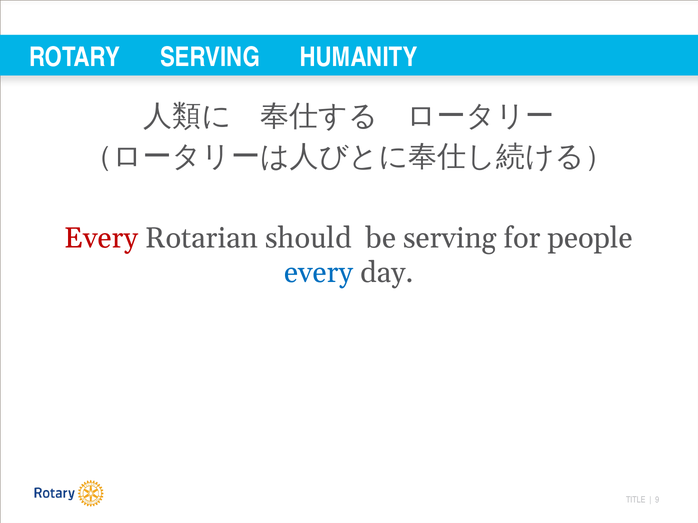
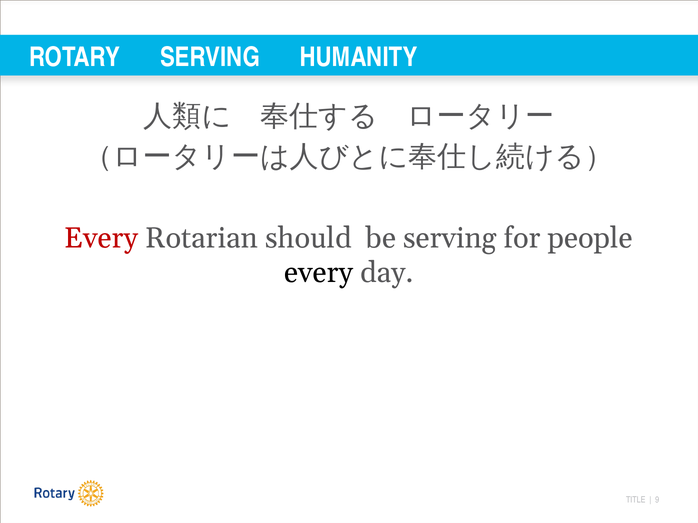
every at (319, 273) colour: blue -> black
